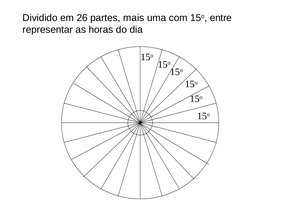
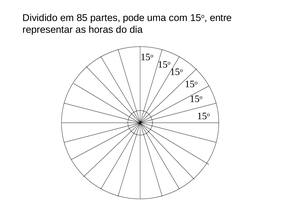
26: 26 -> 85
mais: mais -> pode
